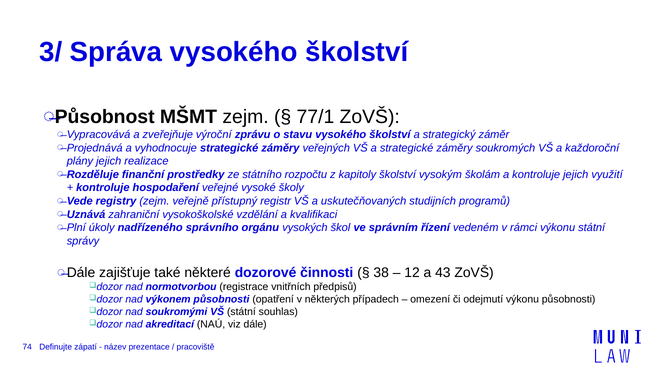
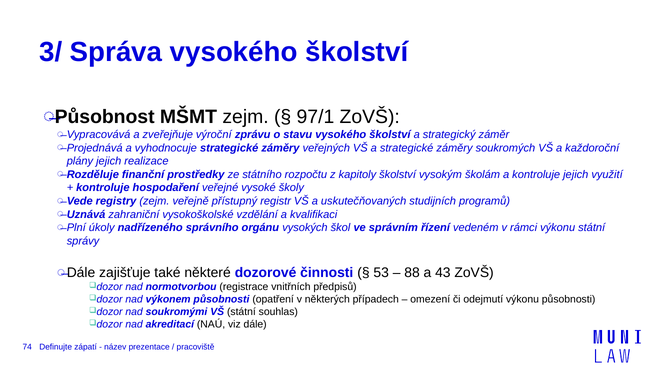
77/1: 77/1 -> 97/1
38: 38 -> 53
12: 12 -> 88
